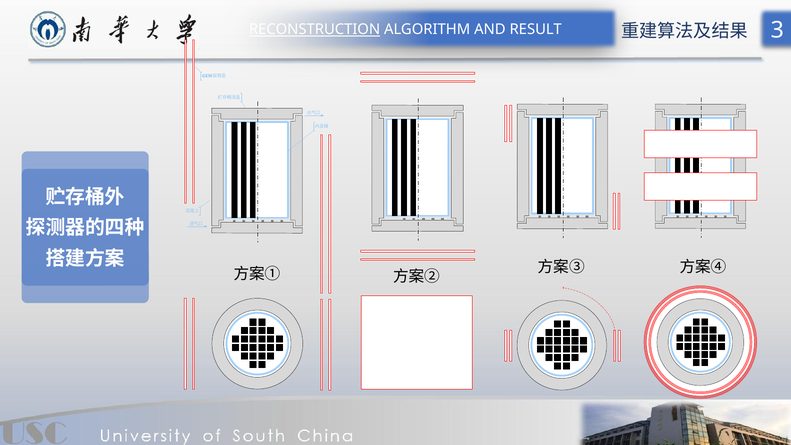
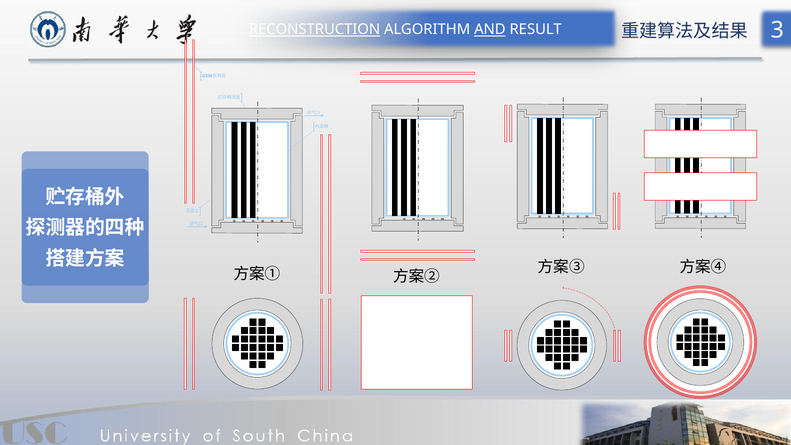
AND underline: none -> present
